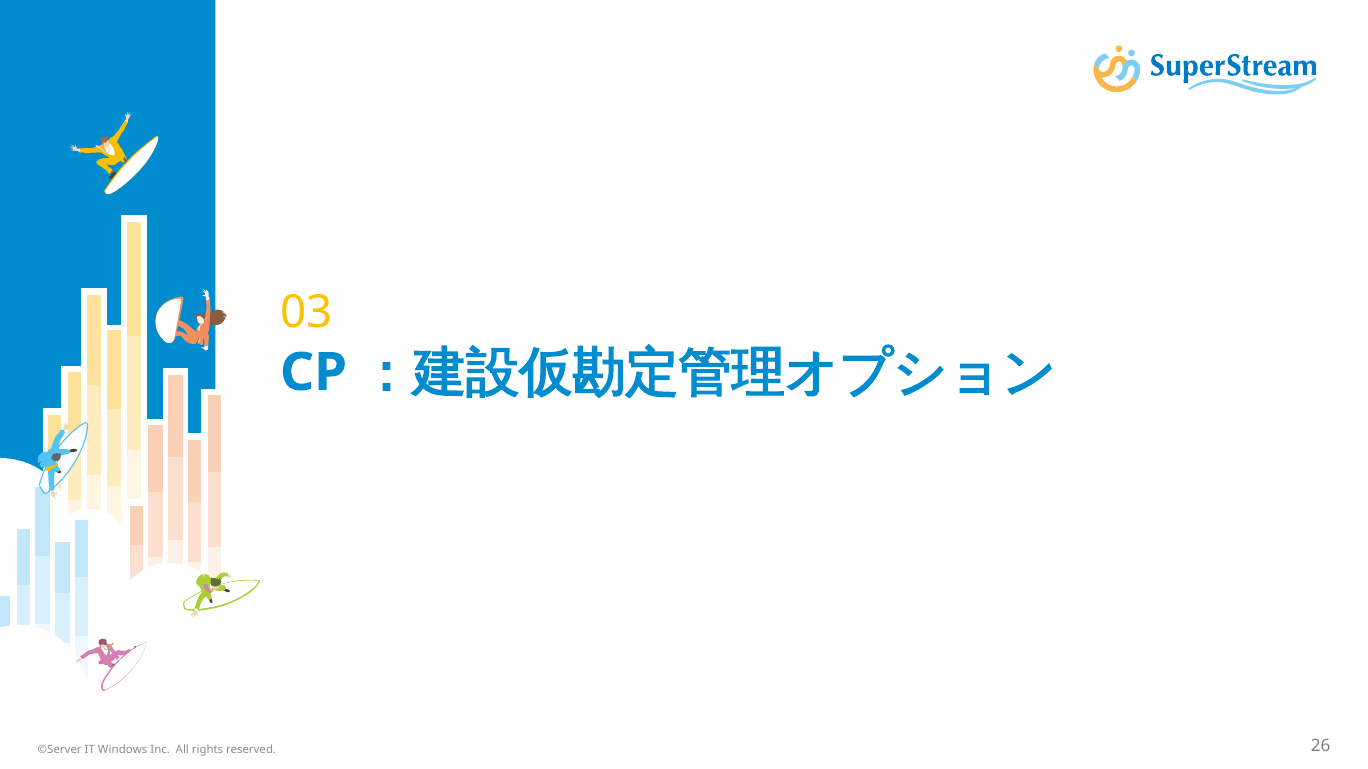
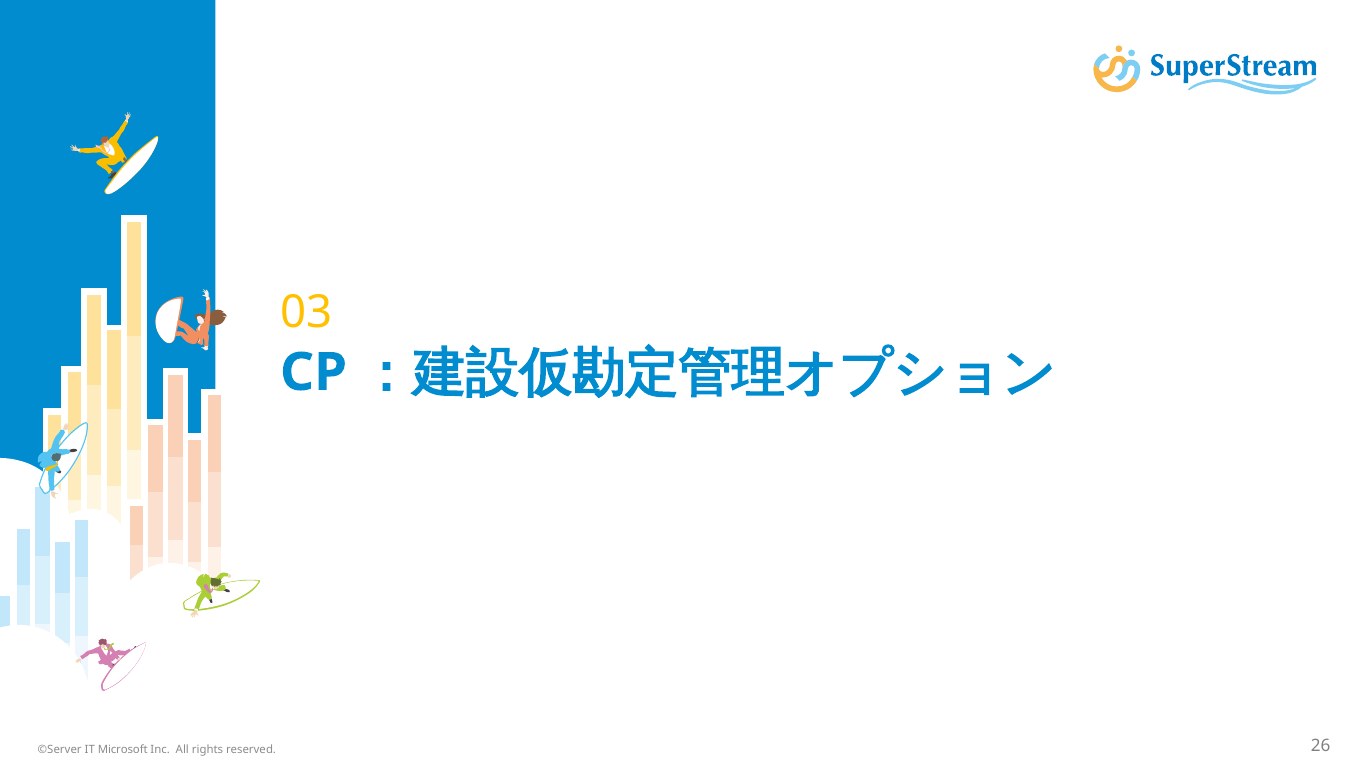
Windows: Windows -> Microsoft
